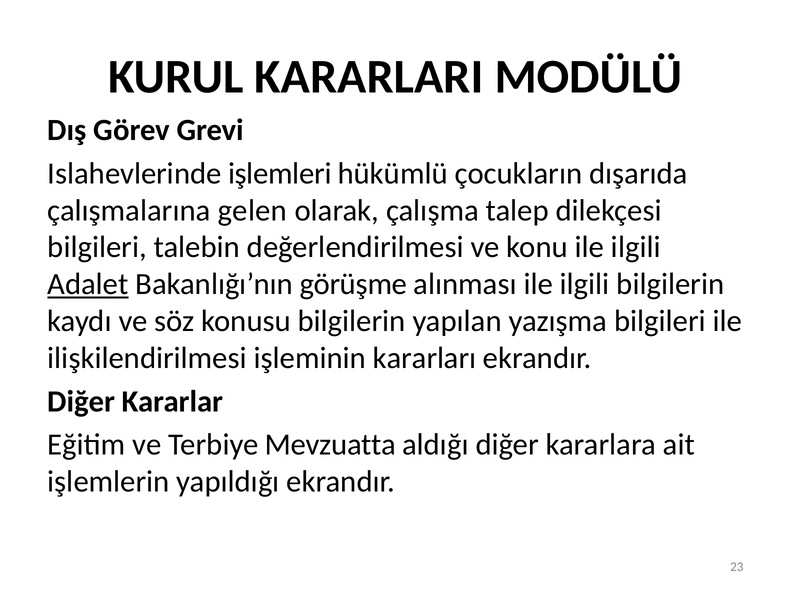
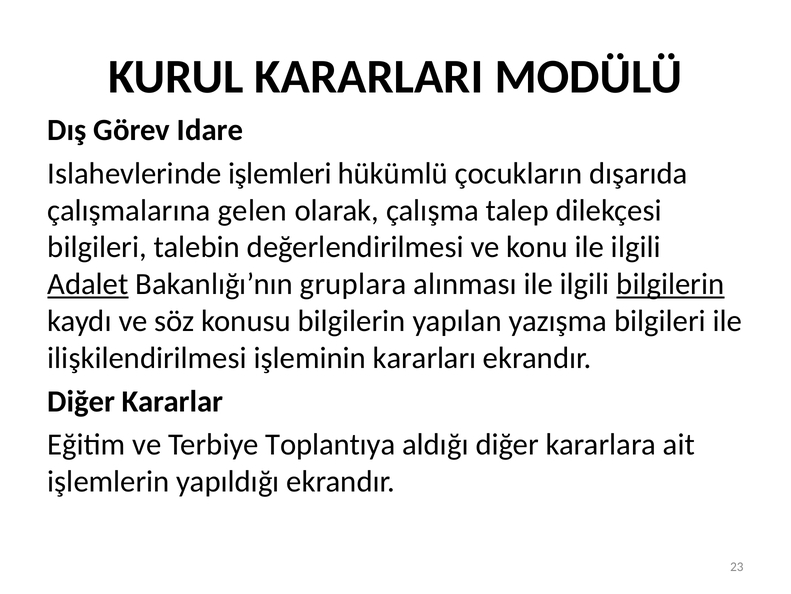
Grevi: Grevi -> Idare
görüşme: görüşme -> gruplara
bilgilerin at (670, 284) underline: none -> present
Mevzuatta: Mevzuatta -> Toplantıya
